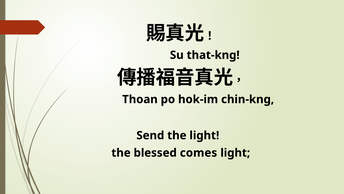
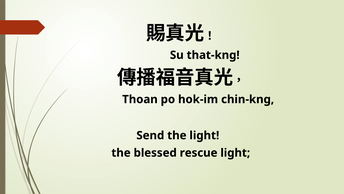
comes: comes -> rescue
